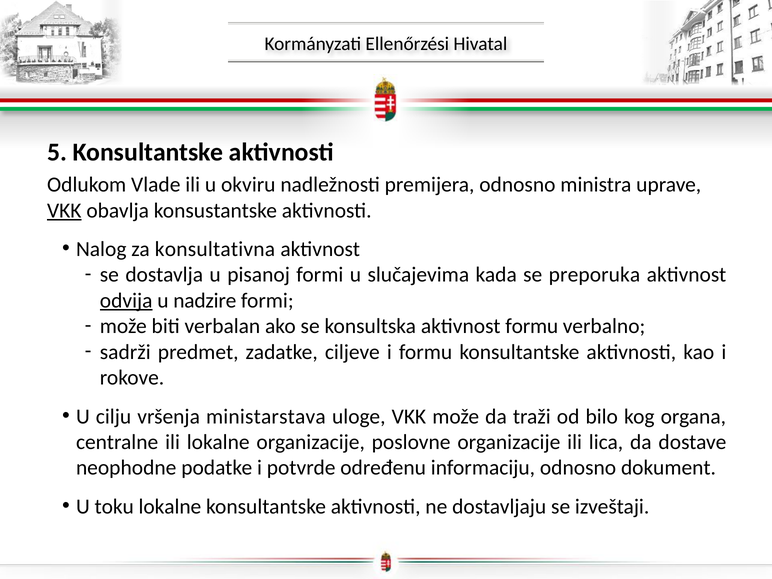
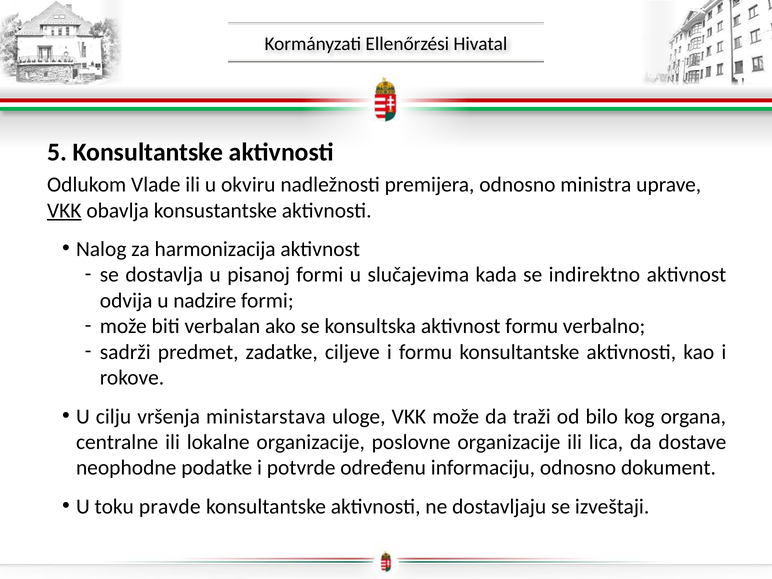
konsultativna: konsultativna -> harmonizacija
preporuka: preporuka -> indirektno
odvija underline: present -> none
toku lokalne: lokalne -> pravde
